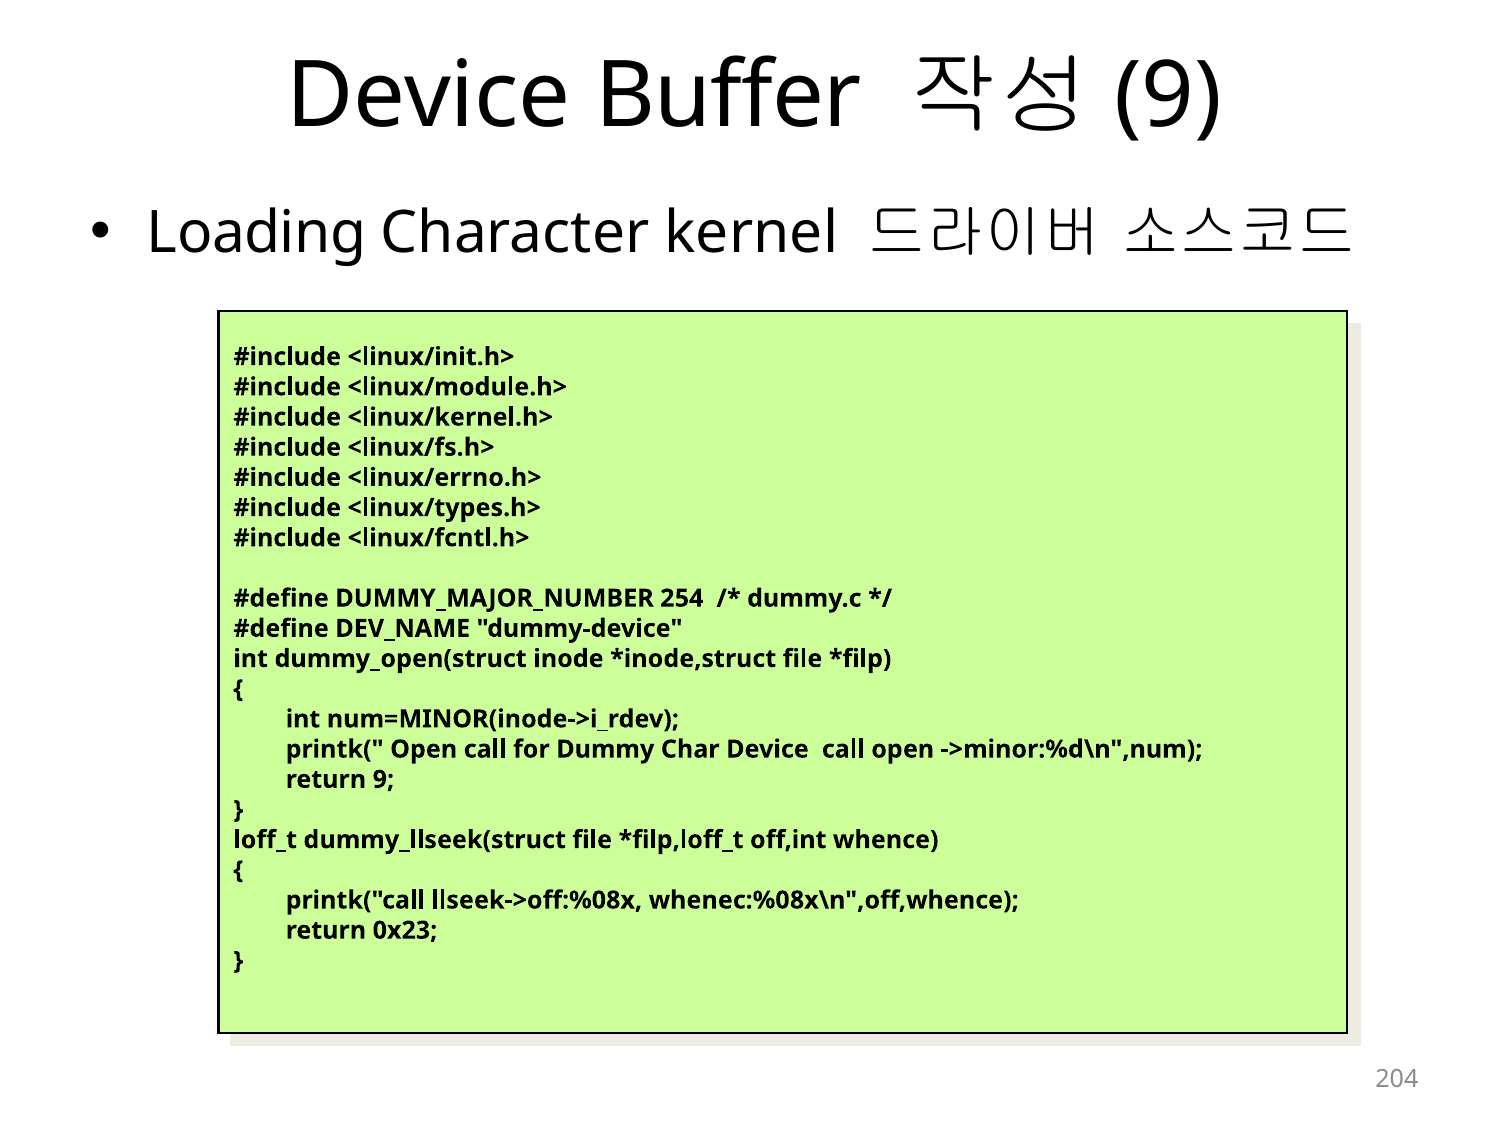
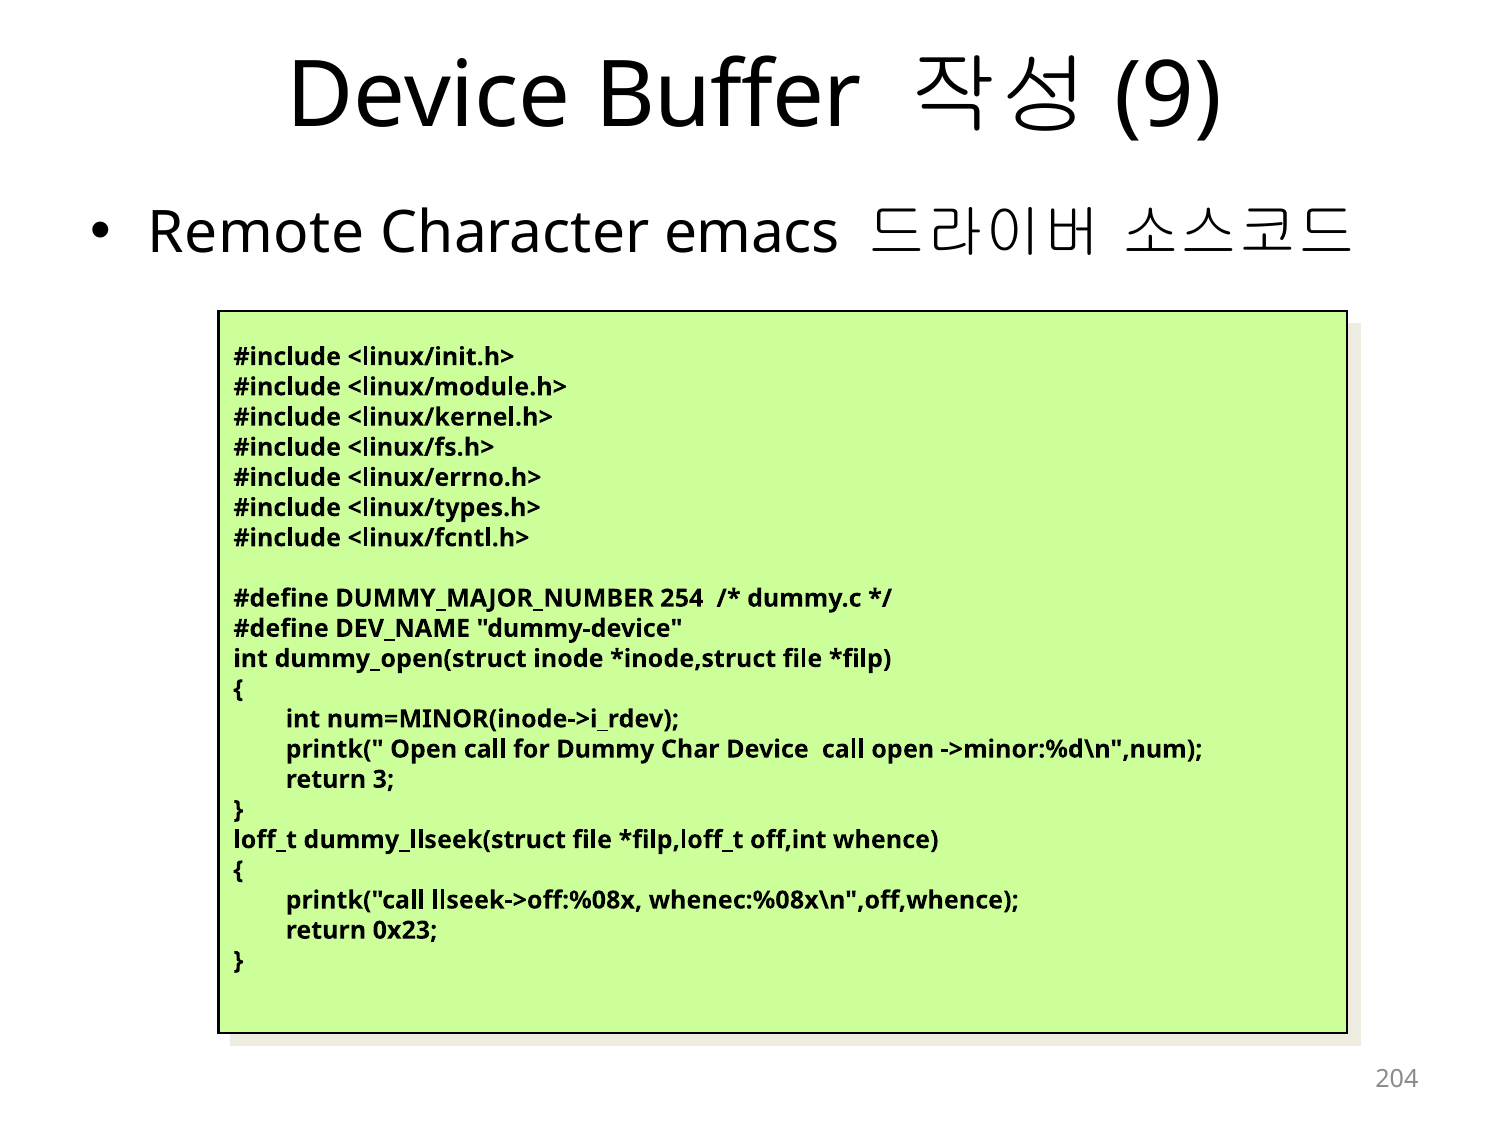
Loading: Loading -> Remote
kernel: kernel -> emacs
9 at (383, 779): 9 -> 3
